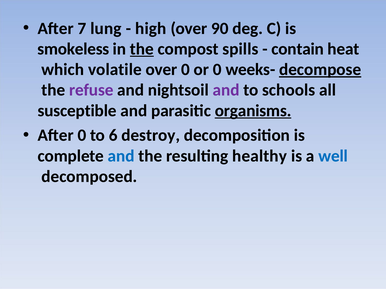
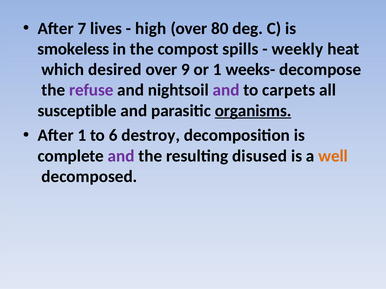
lung: lung -> lives
90: 90 -> 80
the at (142, 49) underline: present -> none
contain: contain -> weekly
volatile: volatile -> desired
over 0: 0 -> 9
or 0: 0 -> 1
decompose underline: present -> none
schools: schools -> carpets
After 0: 0 -> 1
and at (121, 156) colour: blue -> purple
healthy: healthy -> disused
well colour: blue -> orange
